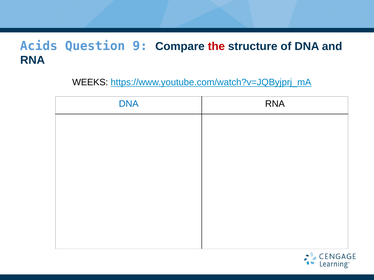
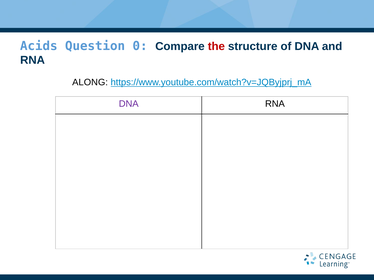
9: 9 -> 0
WEEKS: WEEKS -> ALONG
DNA at (129, 104) colour: blue -> purple
